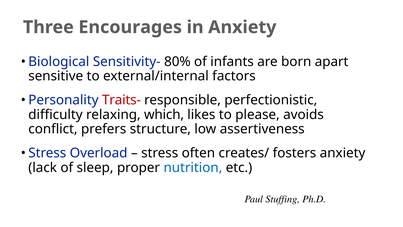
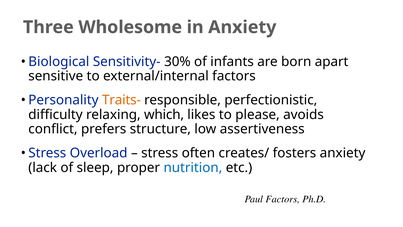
Encourages: Encourages -> Wholesome
80%: 80% -> 30%
Traits- colour: red -> orange
Paul Stuffing: Stuffing -> Factors
